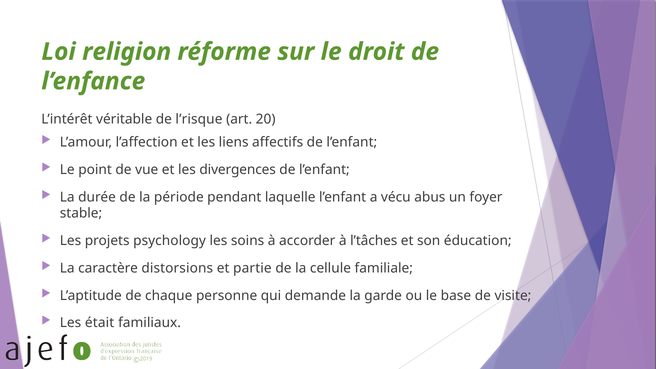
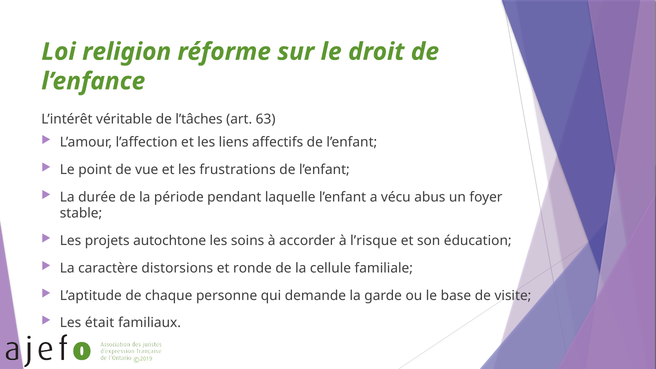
l’risque: l’risque -> l’tâches
20: 20 -> 63
divergences: divergences -> frustrations
psychology: psychology -> autochtone
l’tâches: l’tâches -> l’risque
partie: partie -> ronde
